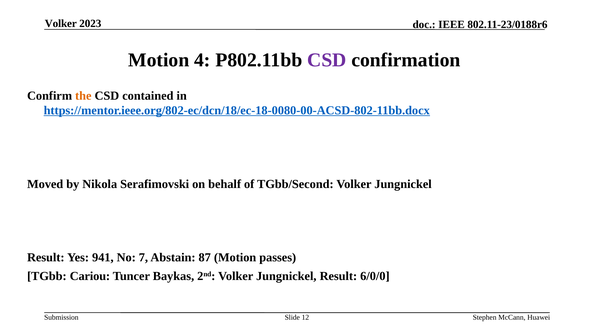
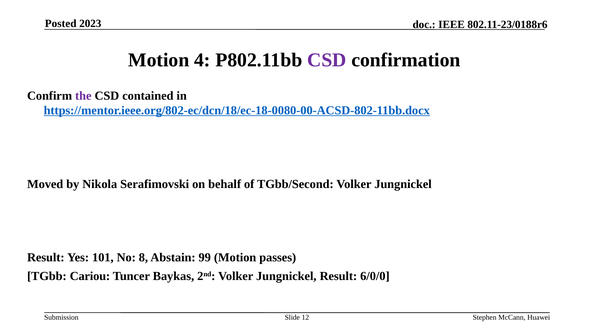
Volker at (61, 23): Volker -> Posted
the colour: orange -> purple
941: 941 -> 101
7: 7 -> 8
87: 87 -> 99
